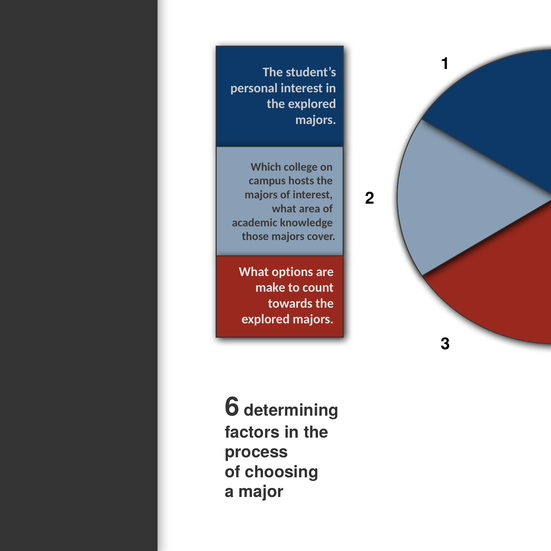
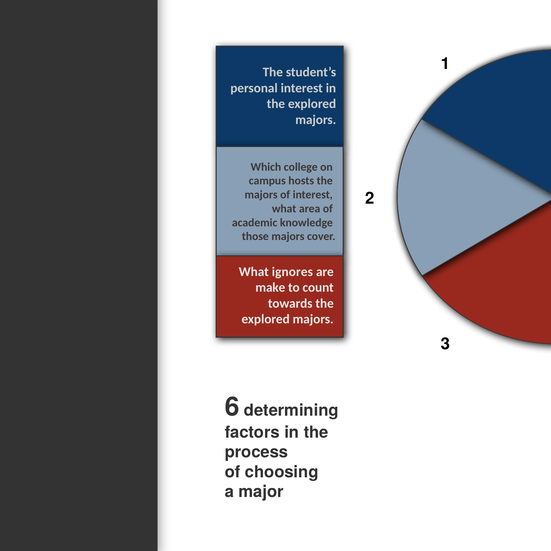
options: options -> ignores
